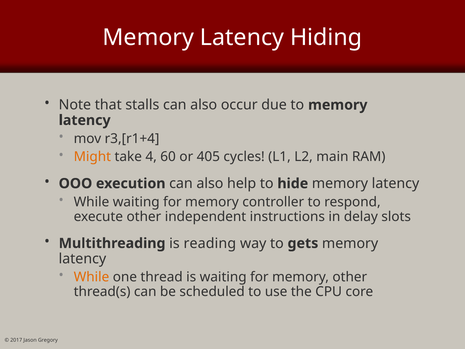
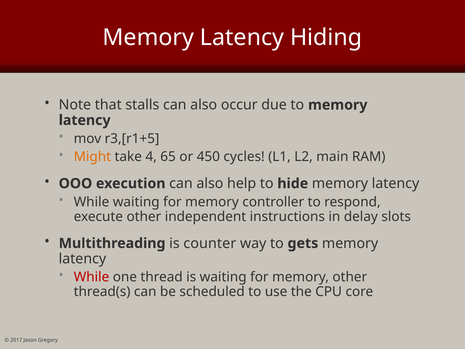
r3,[r1+4: r3,[r1+4 -> r3,[r1+5
60: 60 -> 65
405: 405 -> 450
reading: reading -> counter
While at (91, 277) colour: orange -> red
